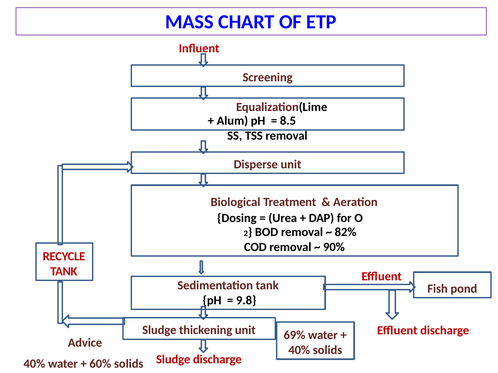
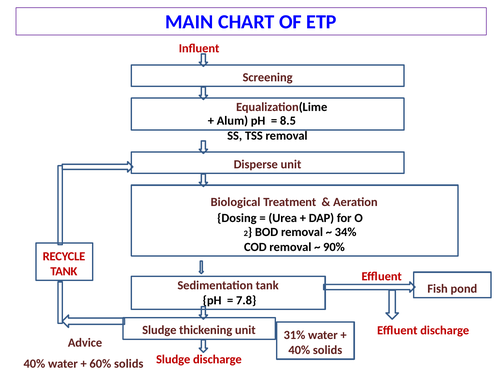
MASS: MASS -> MAIN
82%: 82% -> 34%
9.8: 9.8 -> 7.8
69%: 69% -> 31%
